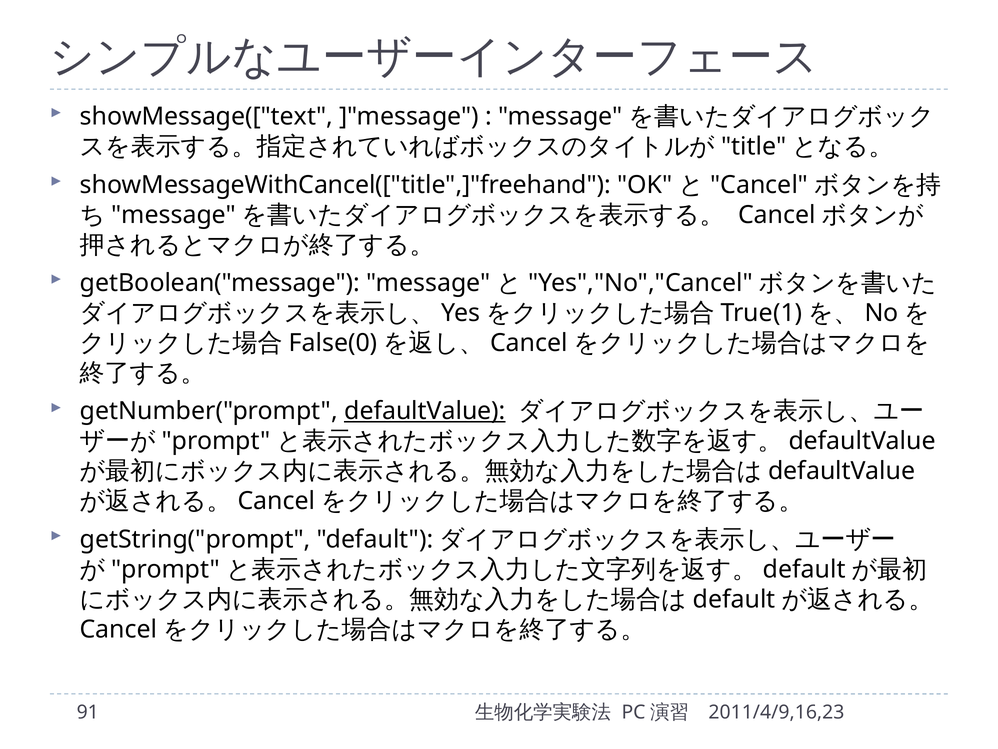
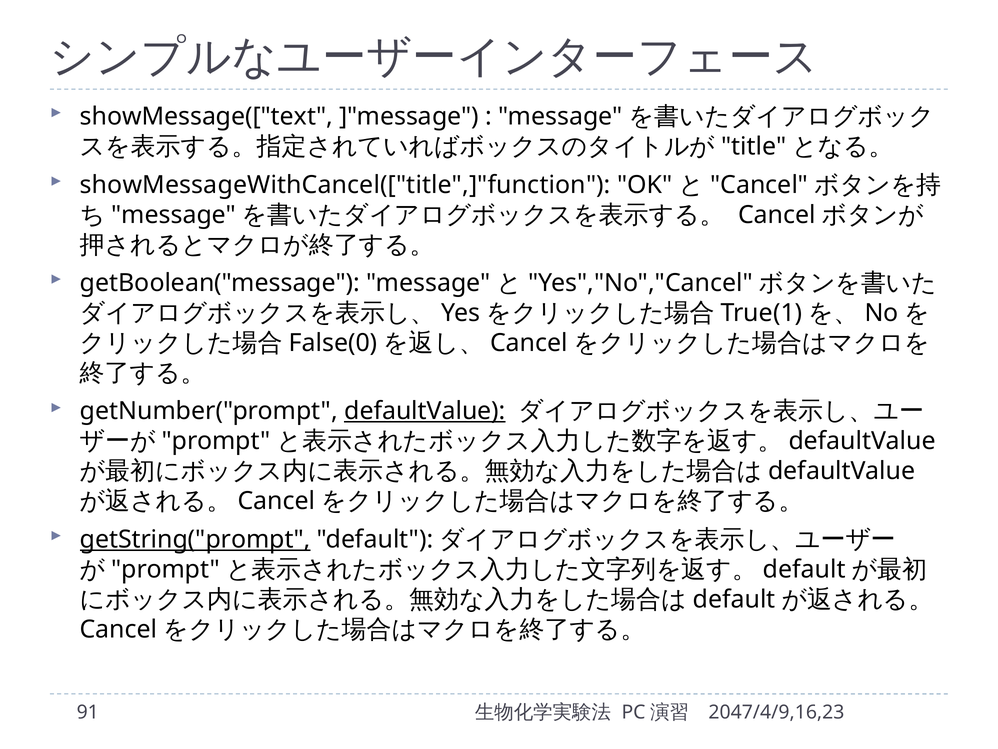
showMessageWithCancel(["title",]"freehand: showMessageWithCancel(["title",]"freehand -> showMessageWithCancel(["title",]"function
getString("prompt underline: none -> present
2011/4/9,16,23: 2011/4/9,16,23 -> 2047/4/9,16,23
